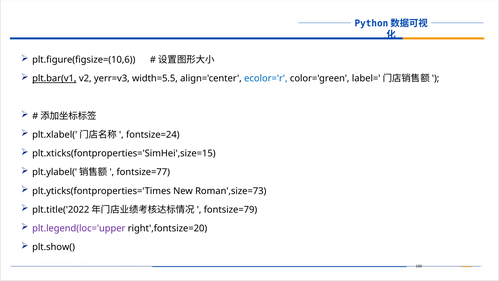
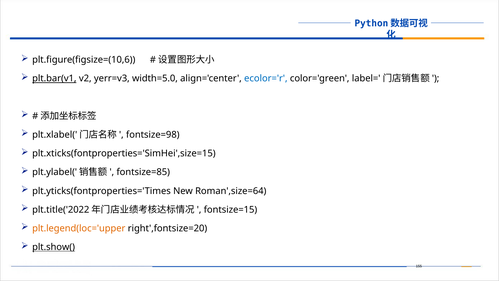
width=5.5: width=5.5 -> width=5.0
fontsize=24: fontsize=24 -> fontsize=98
fontsize=77: fontsize=77 -> fontsize=85
Roman',size=73: Roman',size=73 -> Roman',size=64
fontsize=79: fontsize=79 -> fontsize=15
plt.legend(loc='upper colour: purple -> orange
plt.show( underline: none -> present
